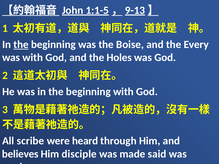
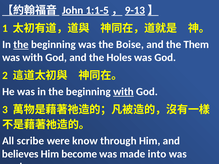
Every: Every -> Them
with at (123, 92) underline: none -> present
heard: heard -> know
disciple: disciple -> become
said: said -> into
